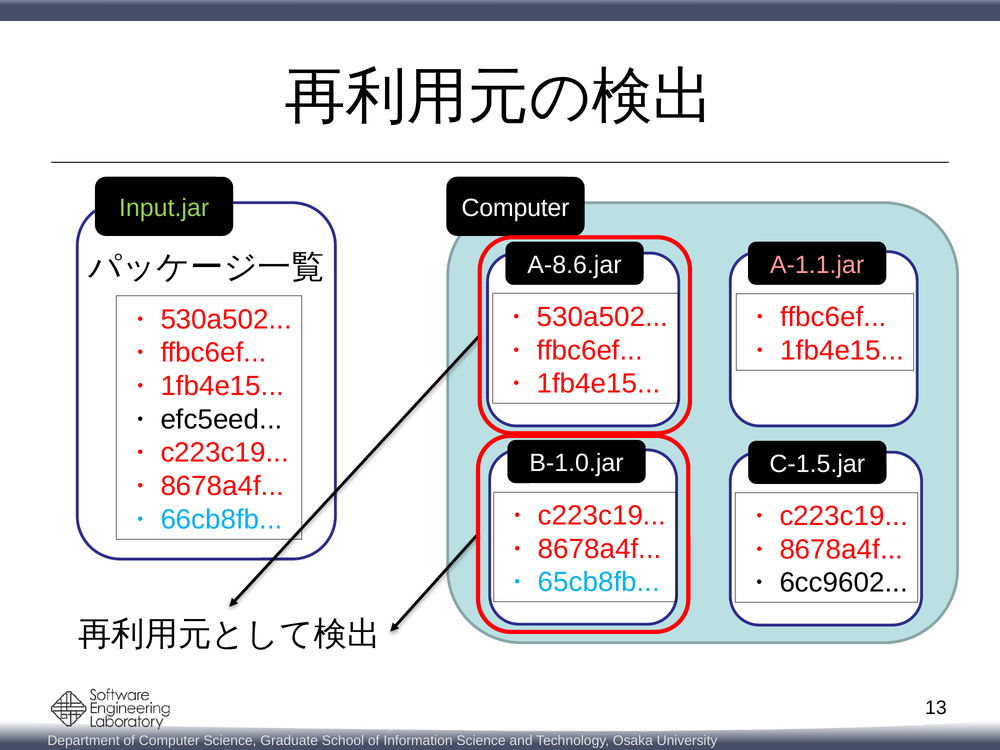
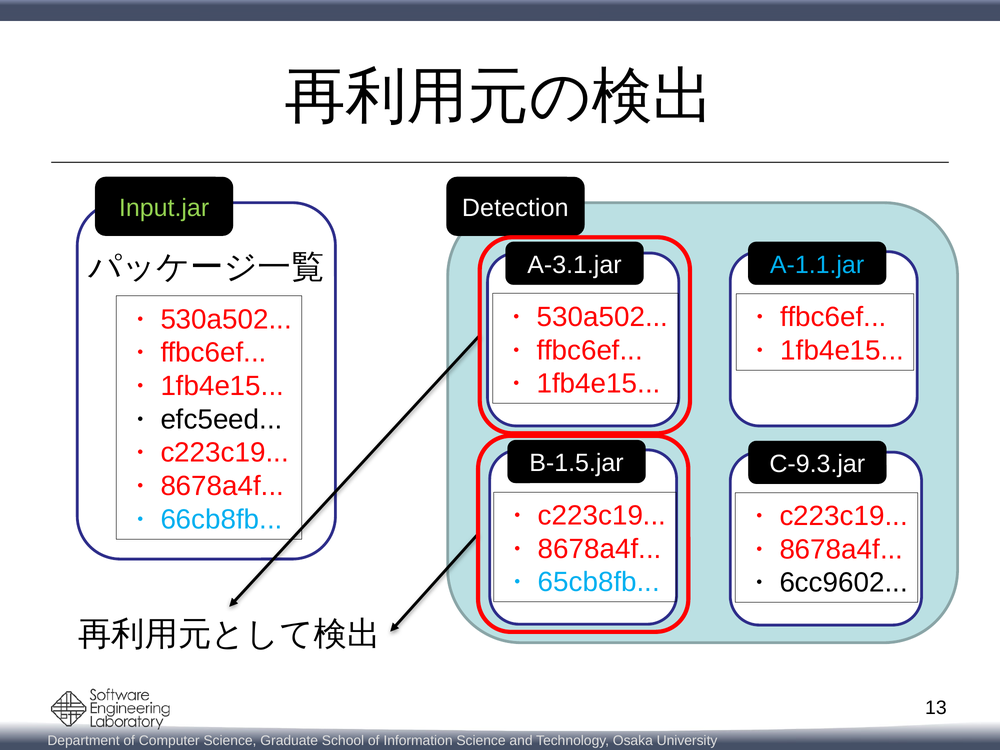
Computer at (515, 208): Computer -> Detection
A-1.1.jar colour: pink -> light blue
A-8.6.jar: A-8.6.jar -> A-3.1.jar
B-1.0.jar: B-1.0.jar -> B-1.5.jar
C-1.5.jar: C-1.5.jar -> C-9.3.jar
